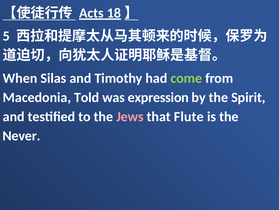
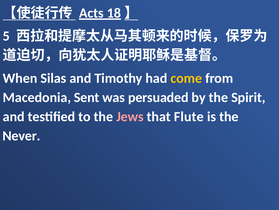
come colour: light green -> yellow
Told: Told -> Sent
expression: expression -> persuaded
